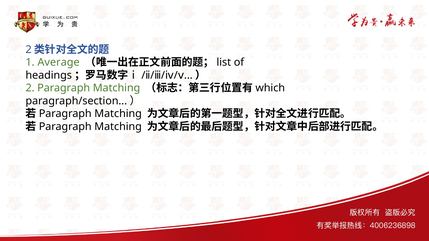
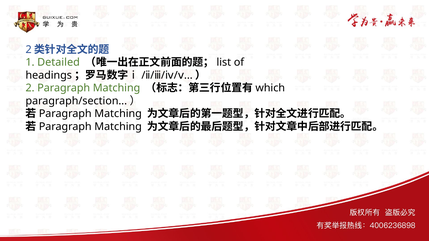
Average: Average -> Detailed
